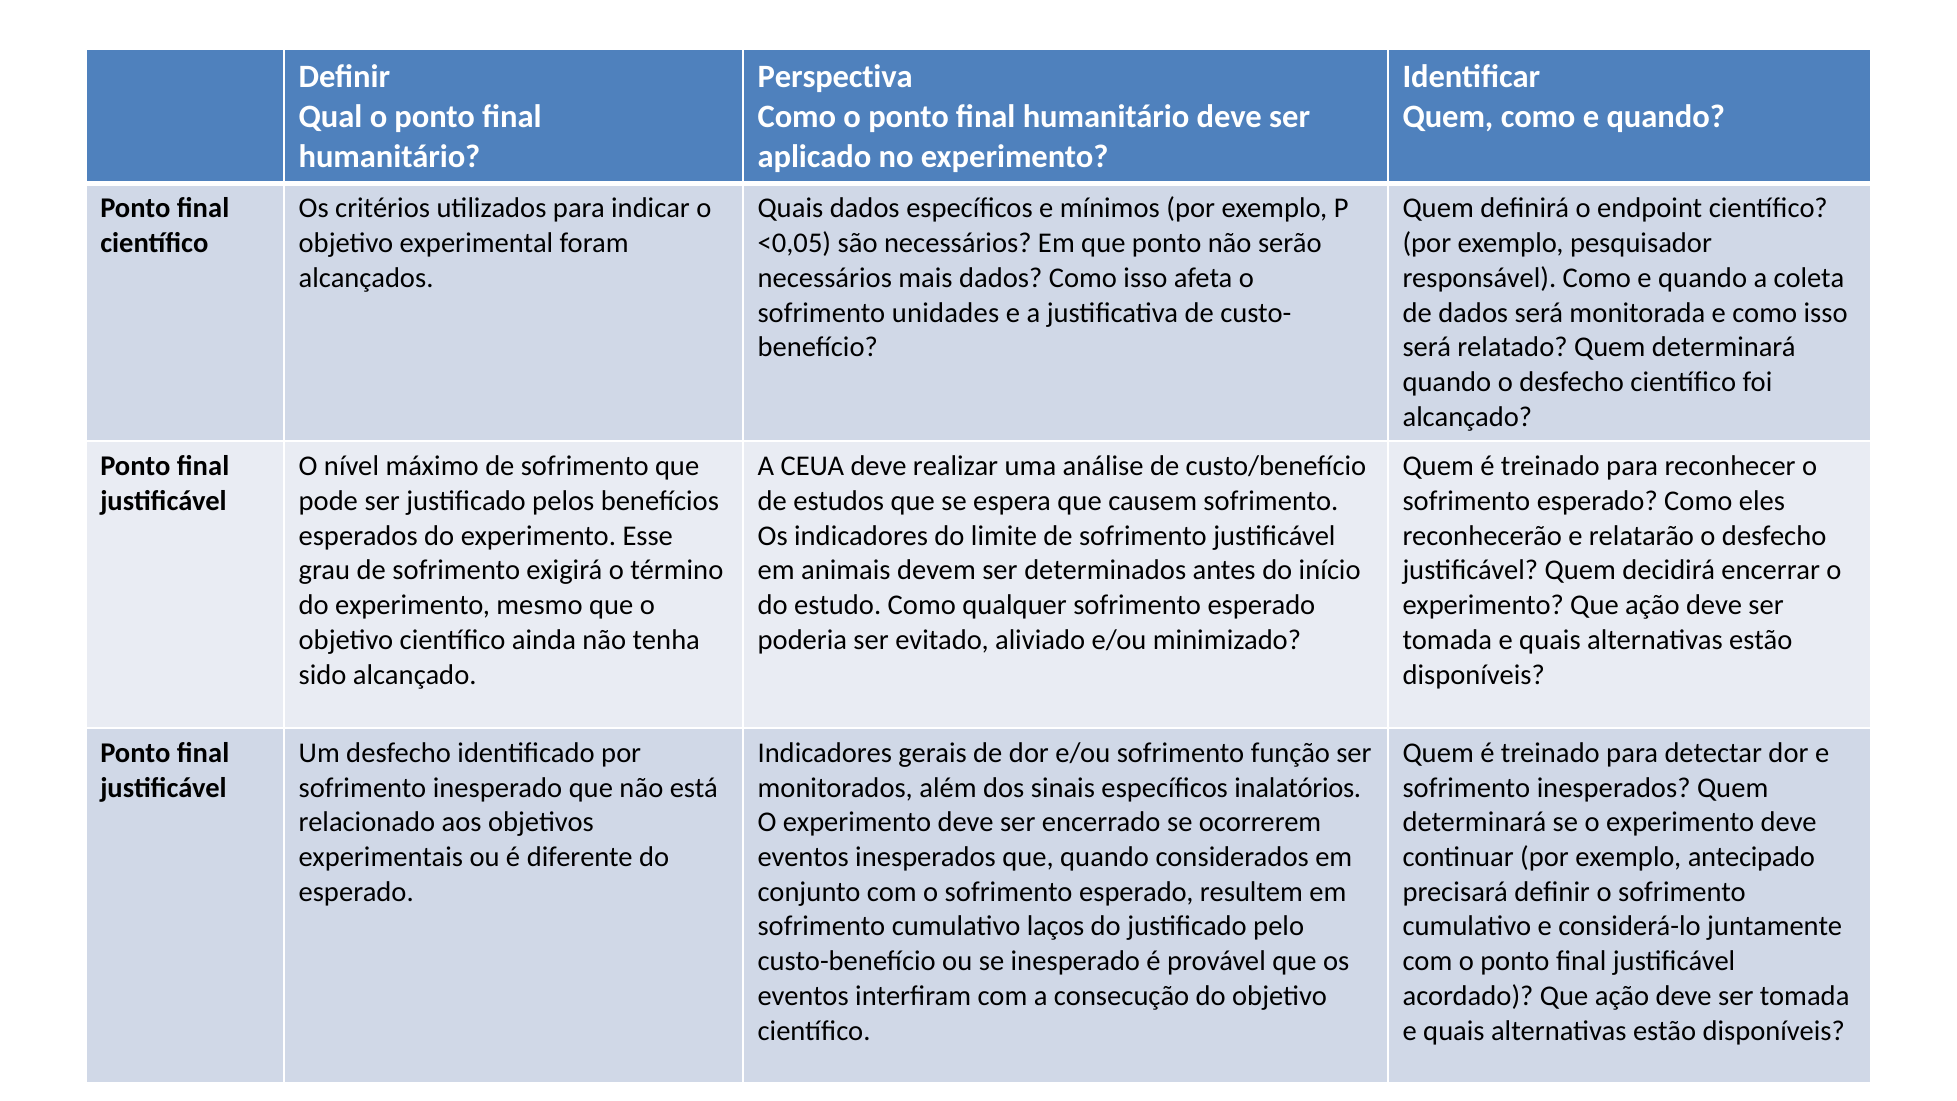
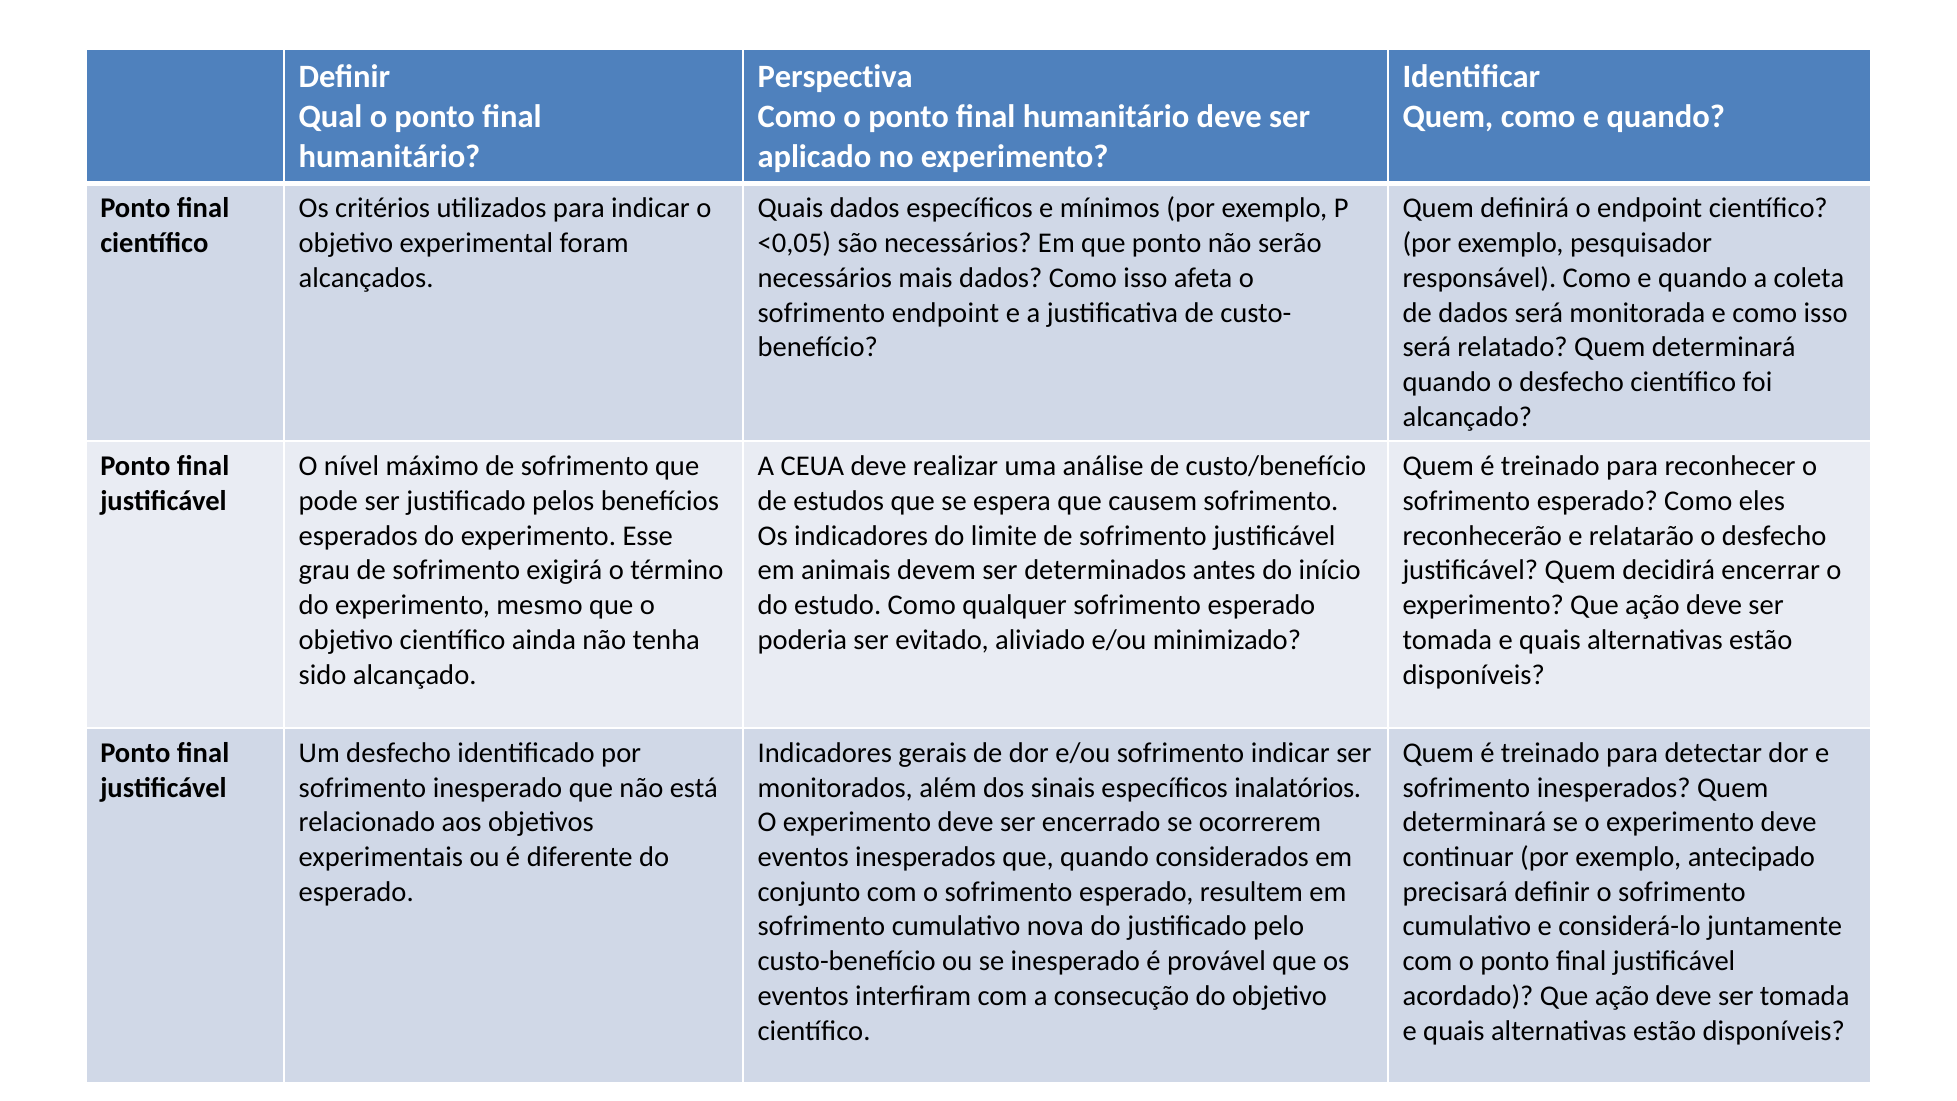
sofrimento unidades: unidades -> endpoint
sofrimento função: função -> indicar
laços: laços -> nova
